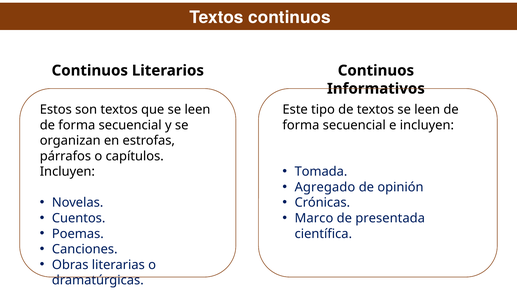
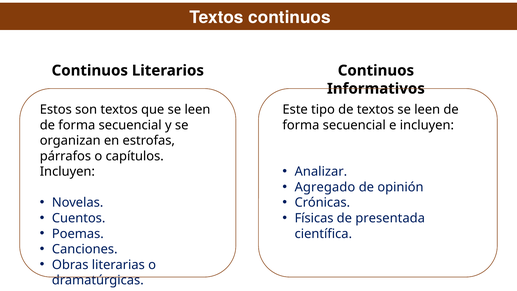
Tomada: Tomada -> Analizar
Marco: Marco -> Físicas
